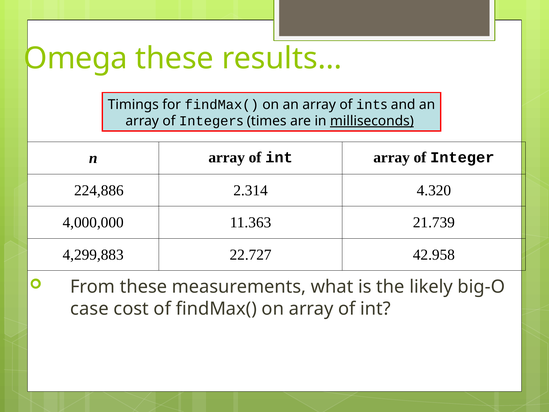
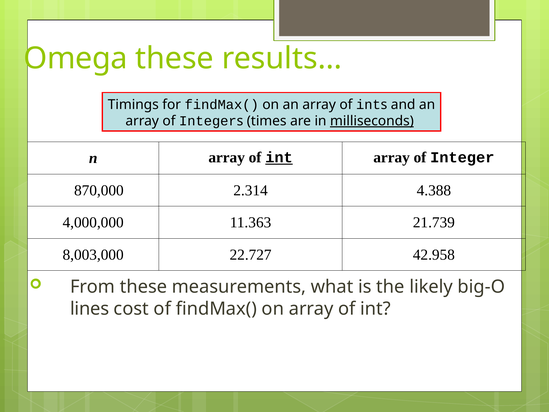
int at (279, 157) underline: none -> present
224,886: 224,886 -> 870,000
4.320: 4.320 -> 4.388
4,299,883: 4,299,883 -> 8,003,000
case: case -> lines
